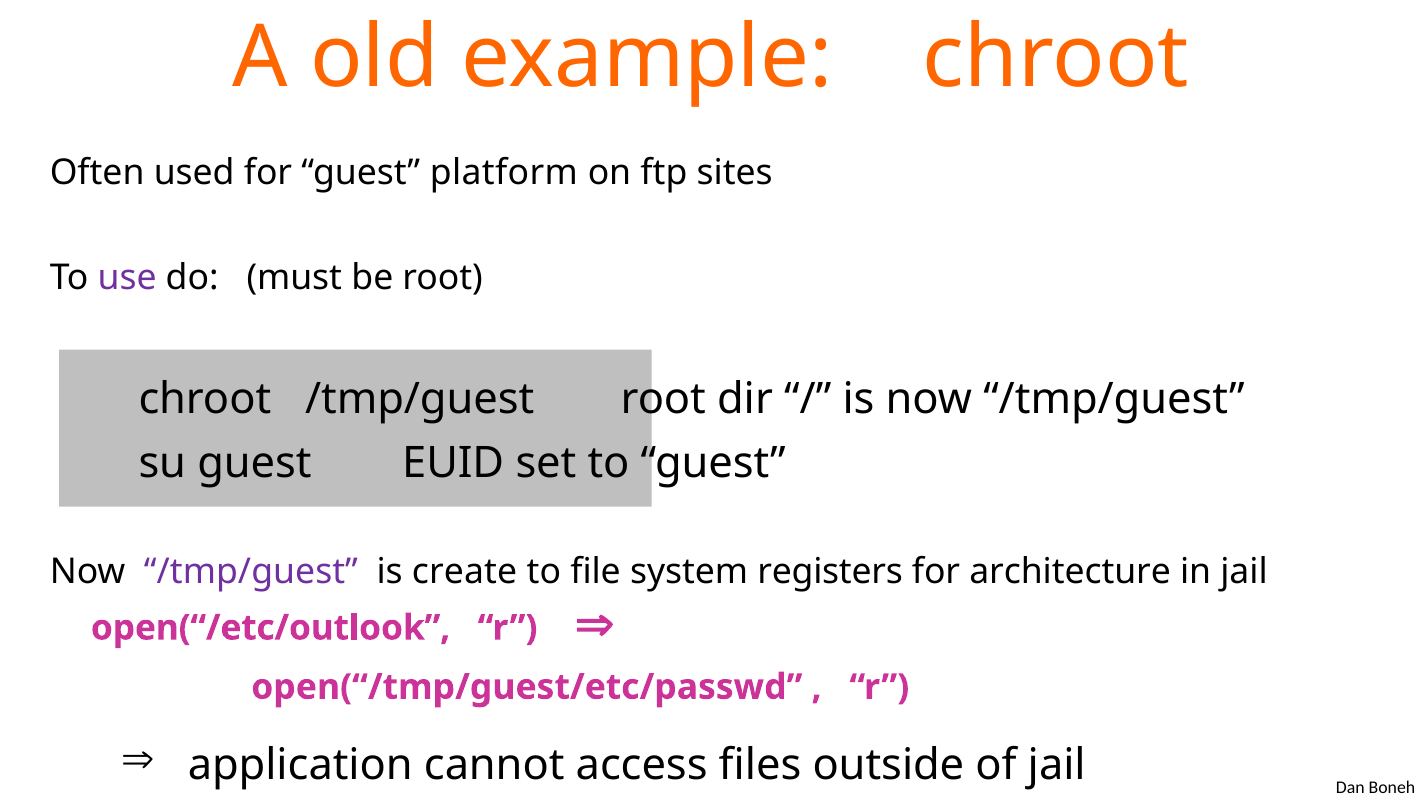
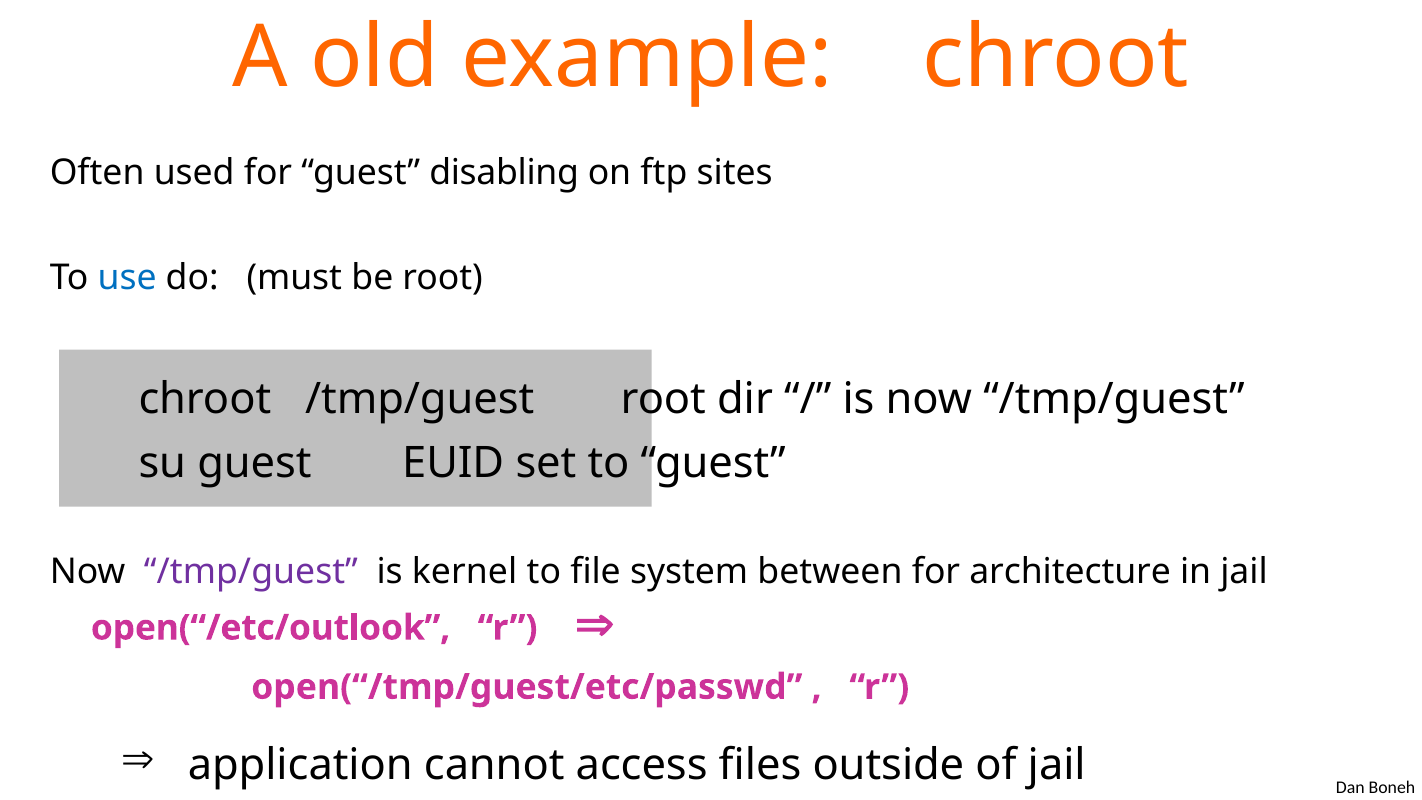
platform: platform -> disabling
use colour: purple -> blue
create: create -> kernel
registers: registers -> between
